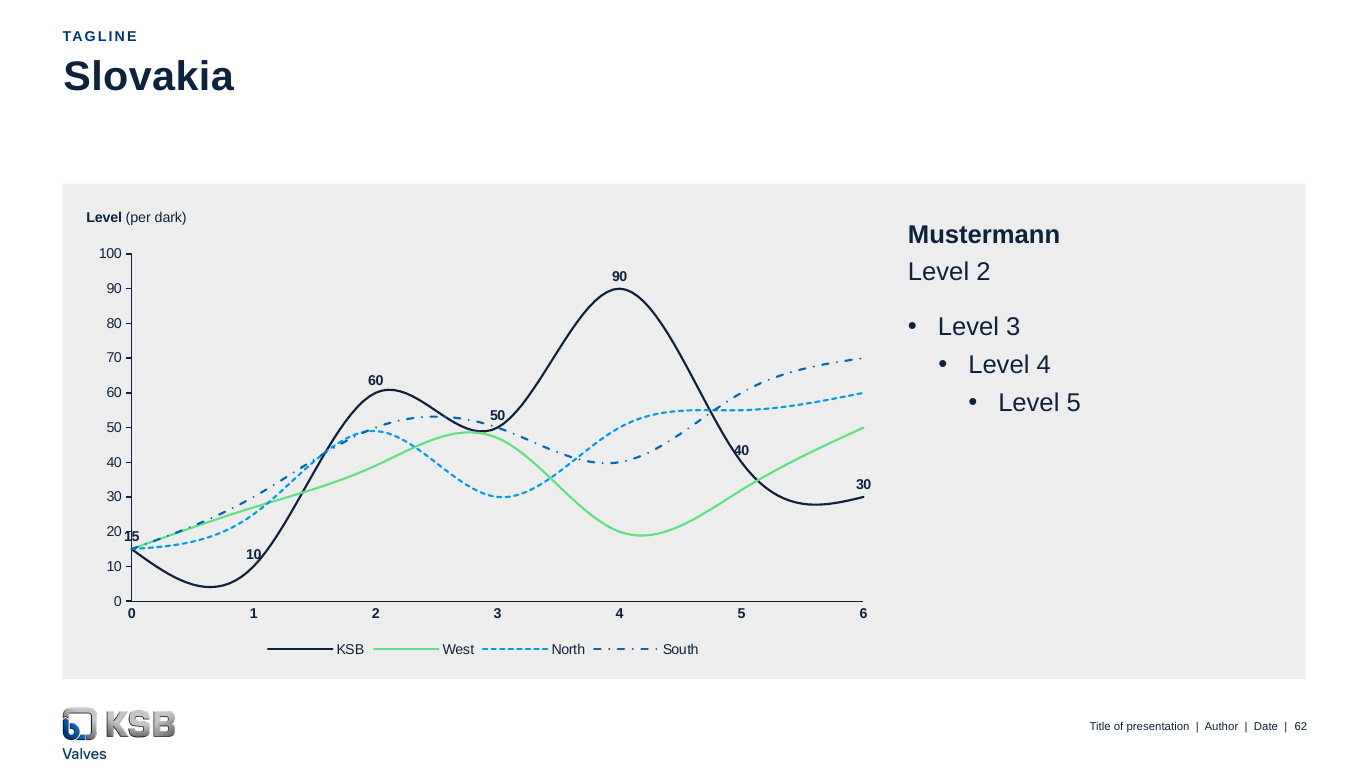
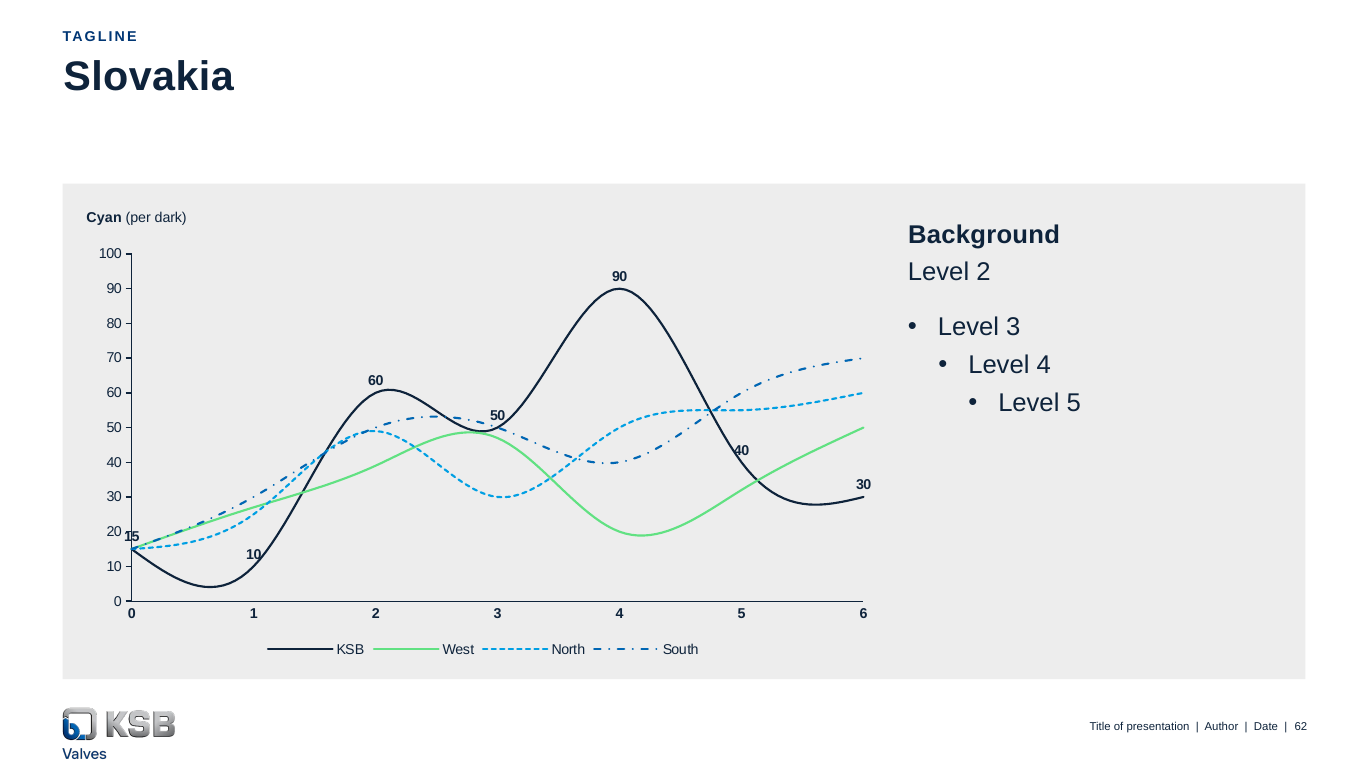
Level at (104, 218): Level -> Cyan
Mustermann: Mustermann -> Background
